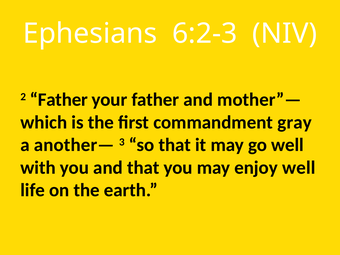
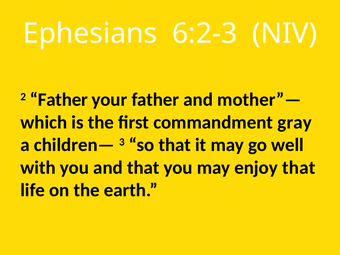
another—: another— -> children—
enjoy well: well -> that
